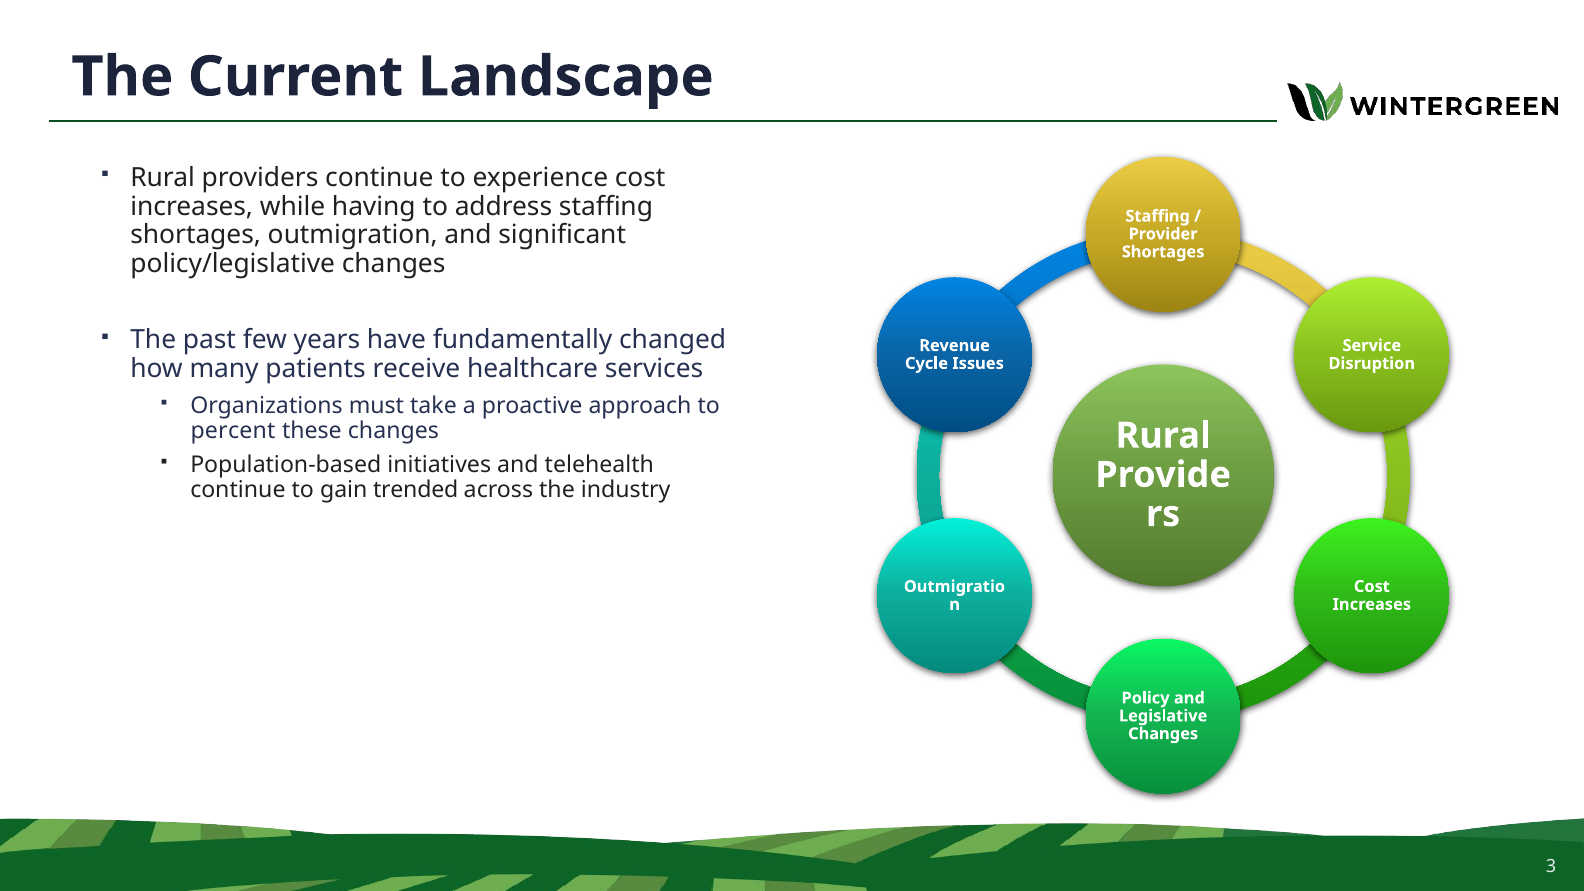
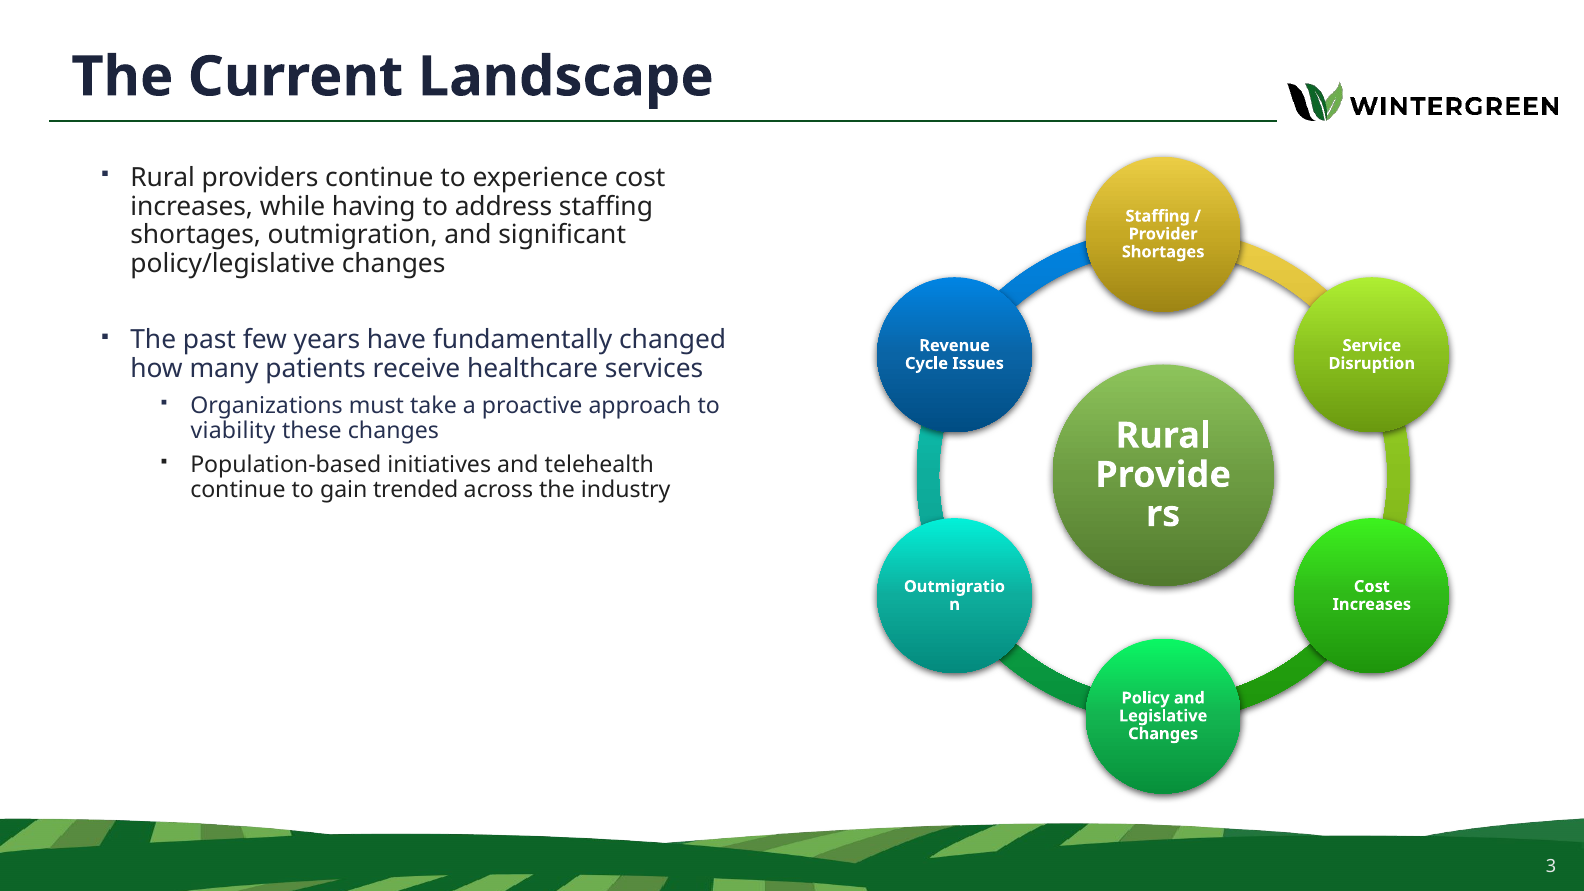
percent: percent -> viability
